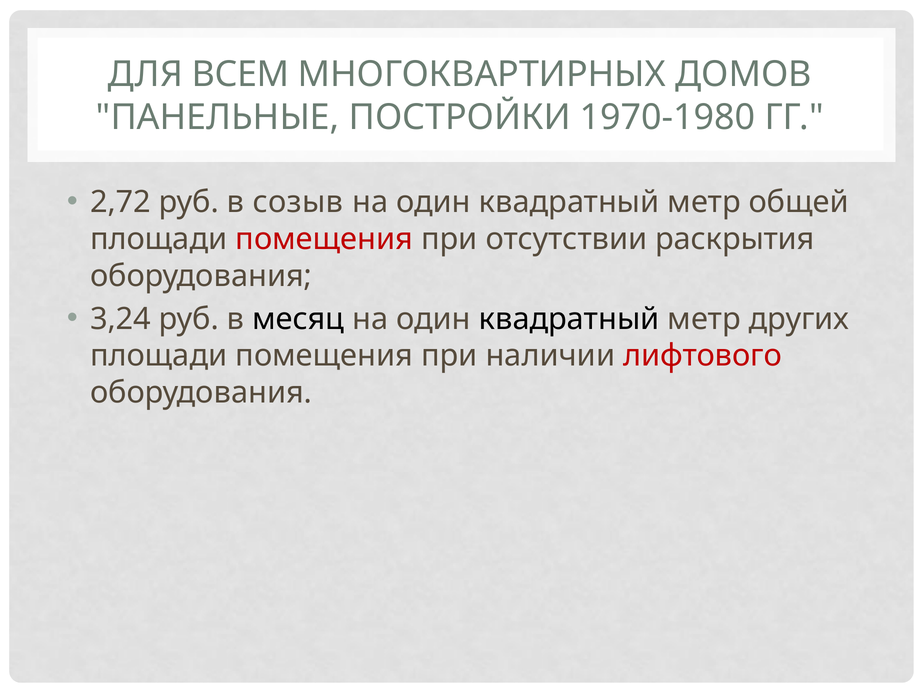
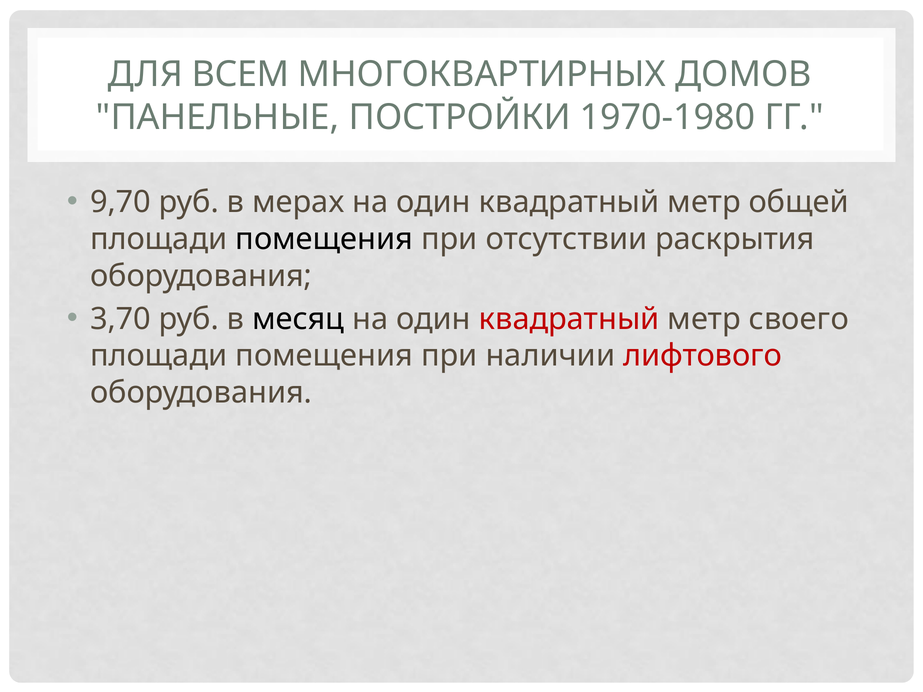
2,72: 2,72 -> 9,70
созыв: созыв -> мерах
помещения at (324, 239) colour: red -> black
3,24: 3,24 -> 3,70
квадратный at (569, 319) colour: black -> red
других: других -> своего
